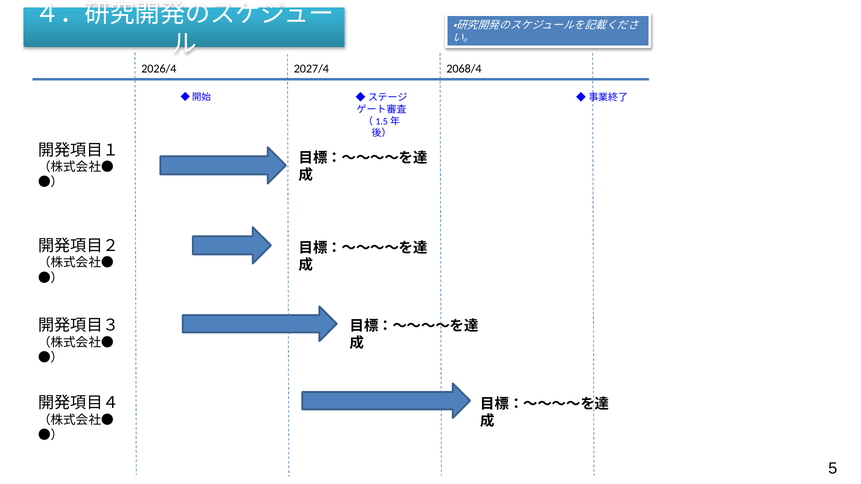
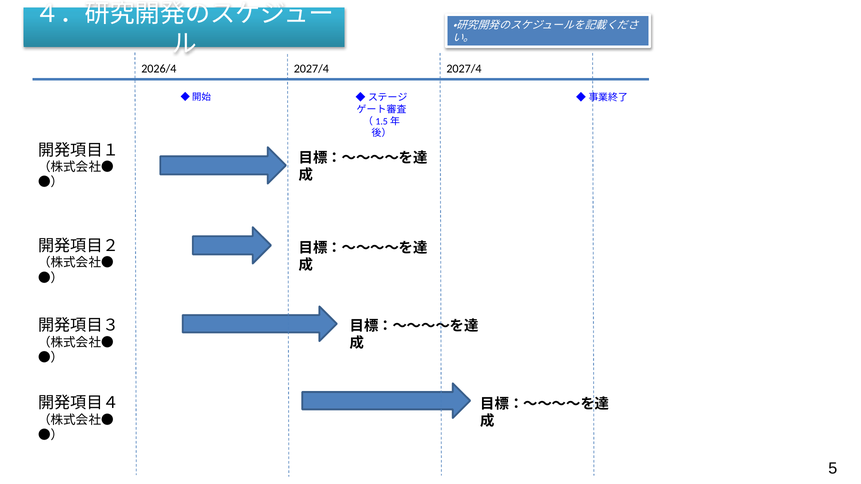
2027/4 2068/4: 2068/4 -> 2027/4
